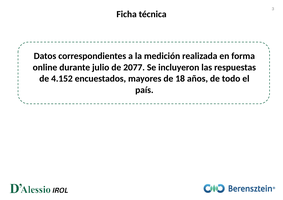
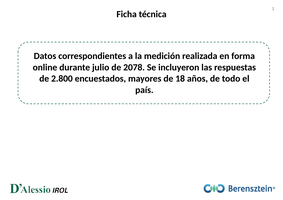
2077: 2077 -> 2078
4.152: 4.152 -> 2.800
